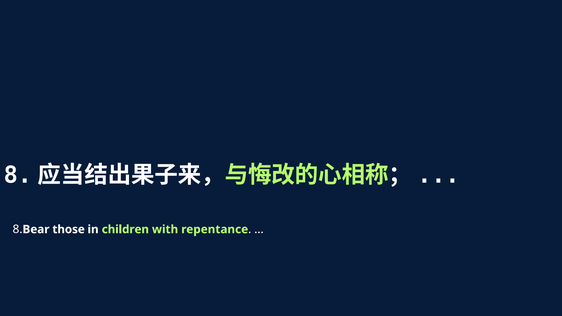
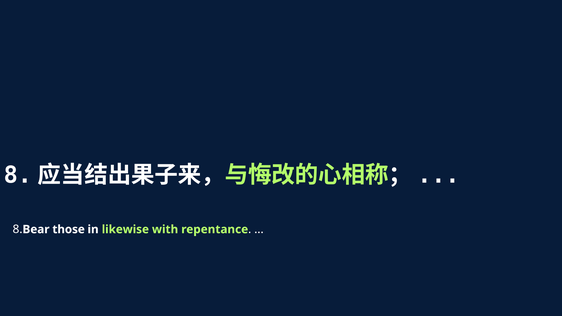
children: children -> likewise
